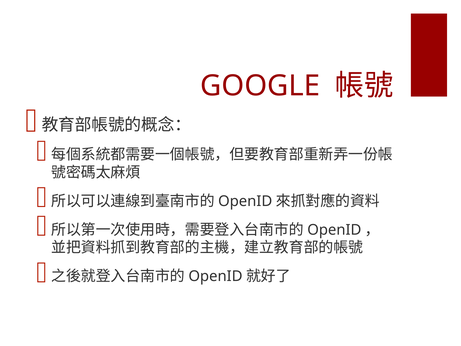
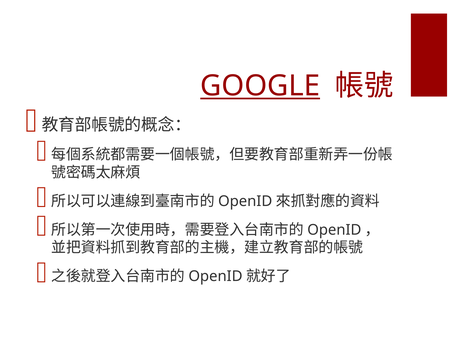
GOOGLE underline: none -> present
